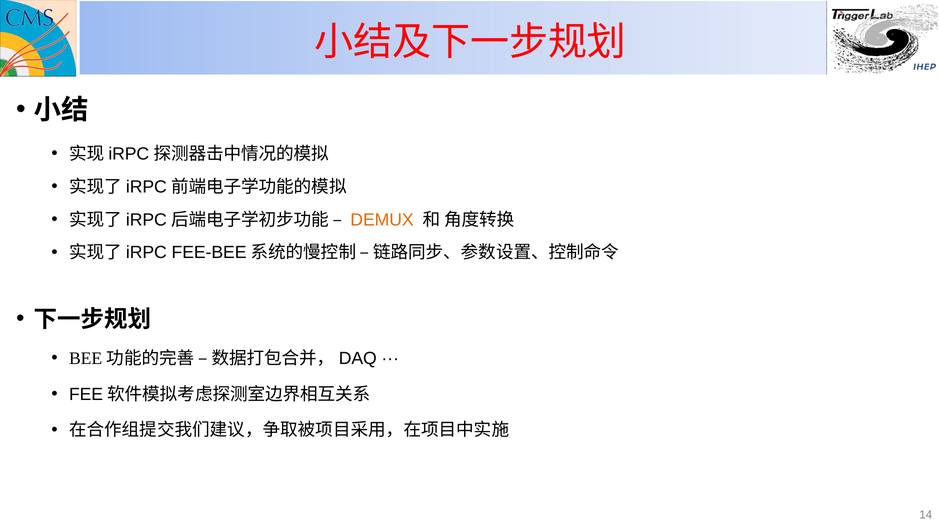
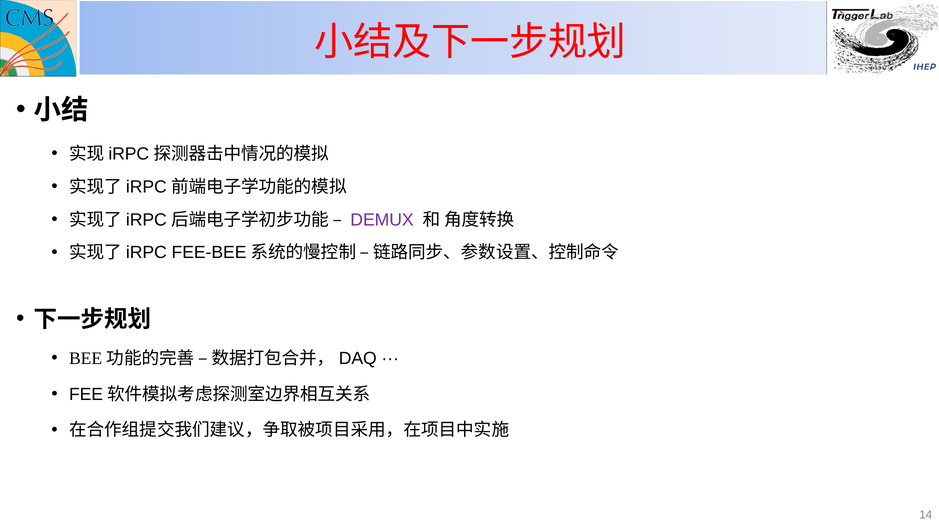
DEMUX colour: orange -> purple
